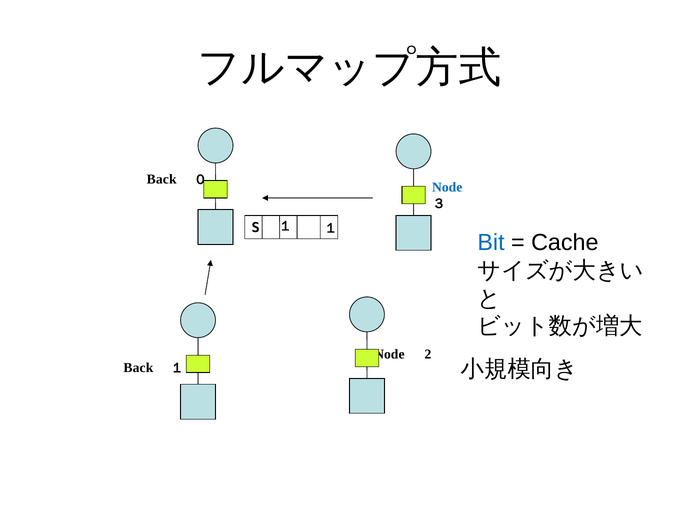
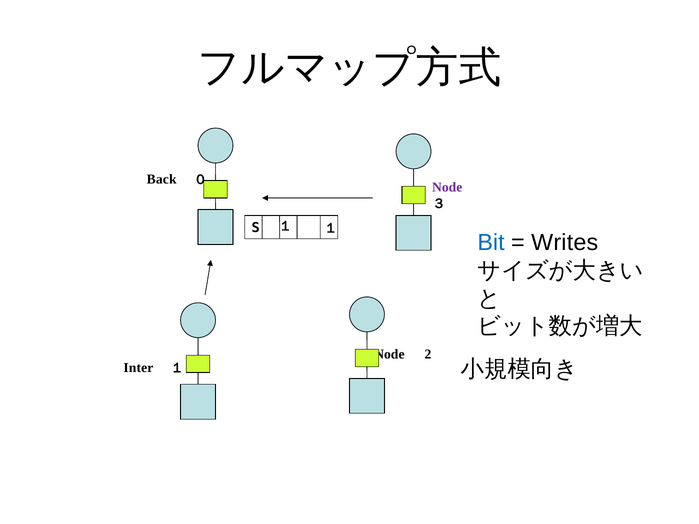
Node at (447, 187) colour: blue -> purple
Cache: Cache -> Writes
Back at (138, 368): Back -> Inter
